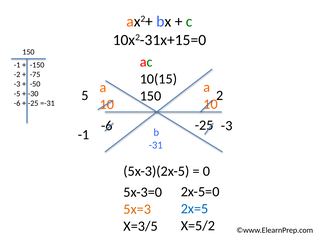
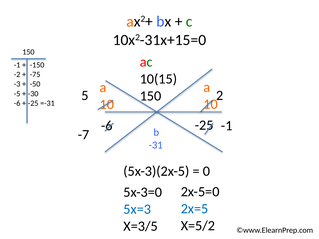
-3 at (227, 126): -3 -> -1
-1 at (84, 135): -1 -> -7
5x=3 colour: orange -> blue
